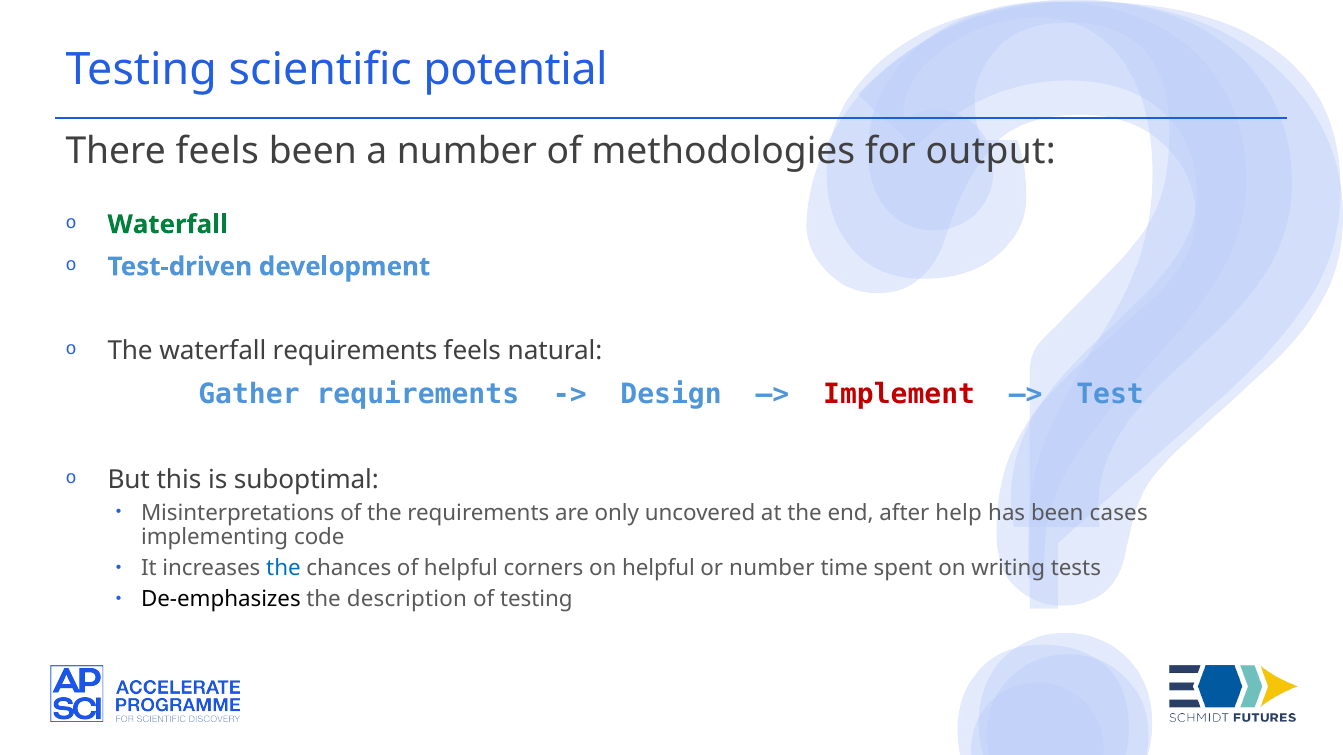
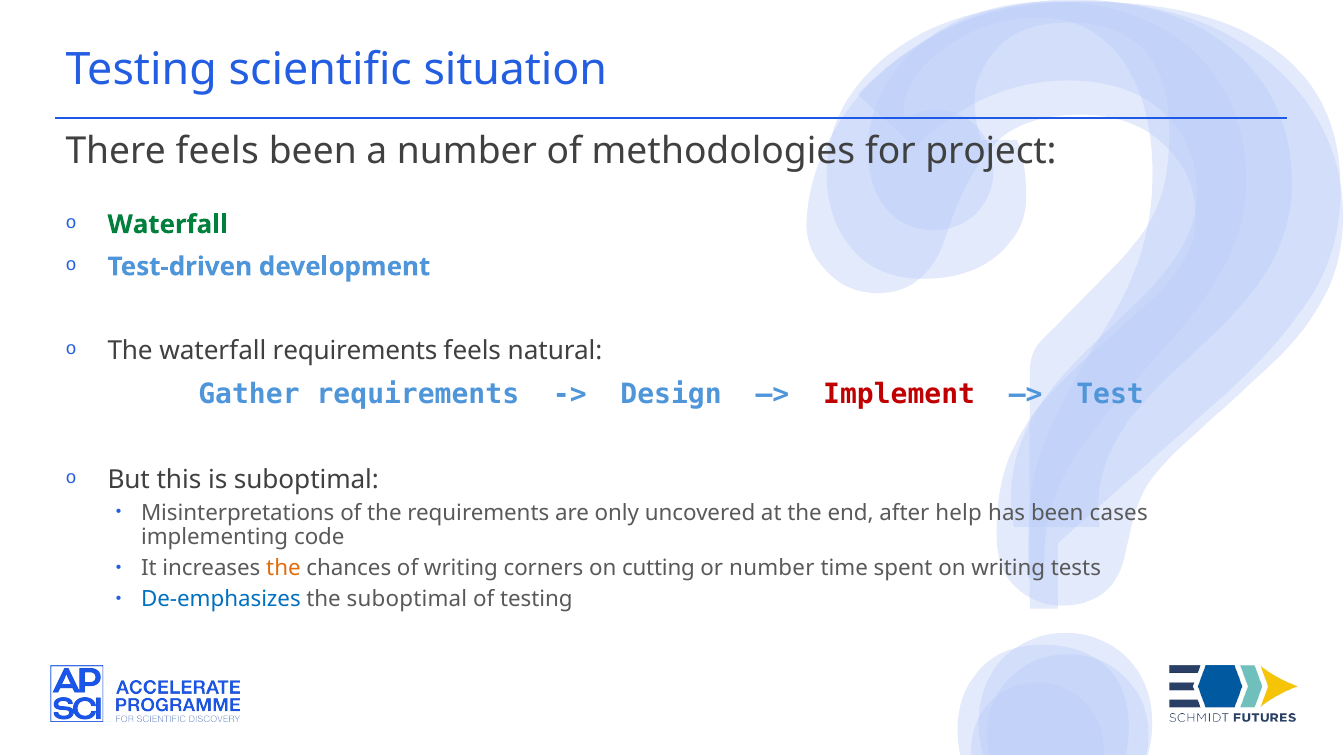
potential: potential -> situation
output: output -> project
the at (283, 568) colour: blue -> orange
of helpful: helpful -> writing
on helpful: helpful -> cutting
De-emphasizes colour: black -> blue
the description: description -> suboptimal
